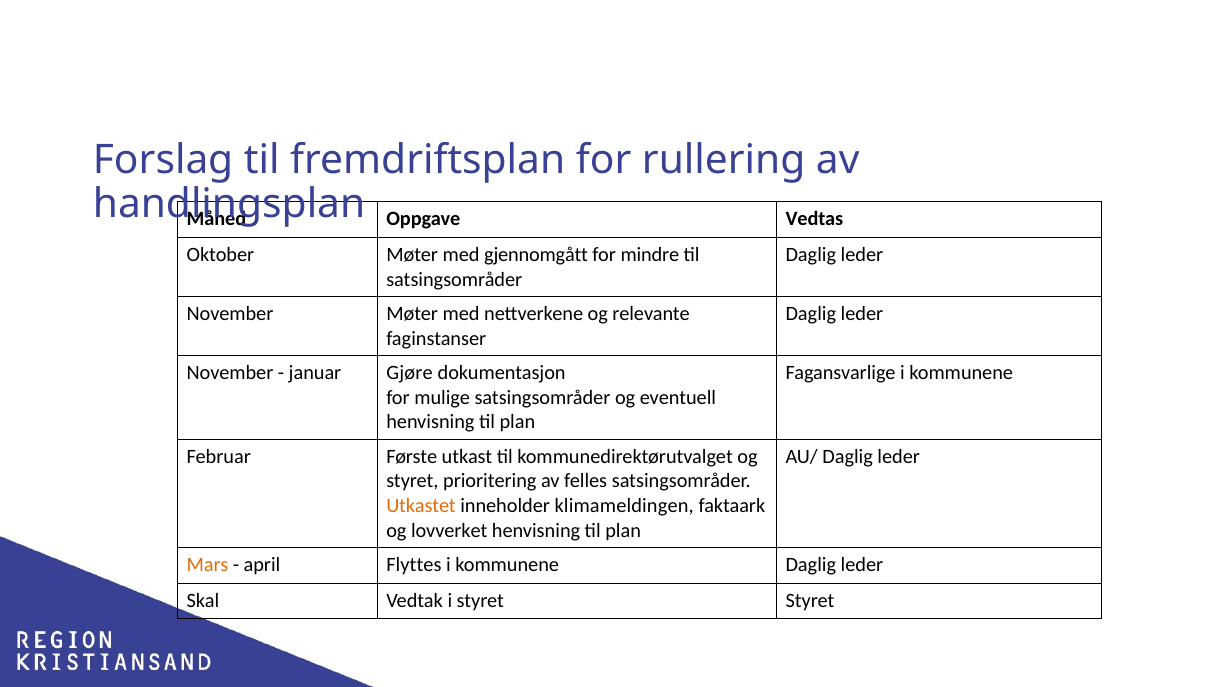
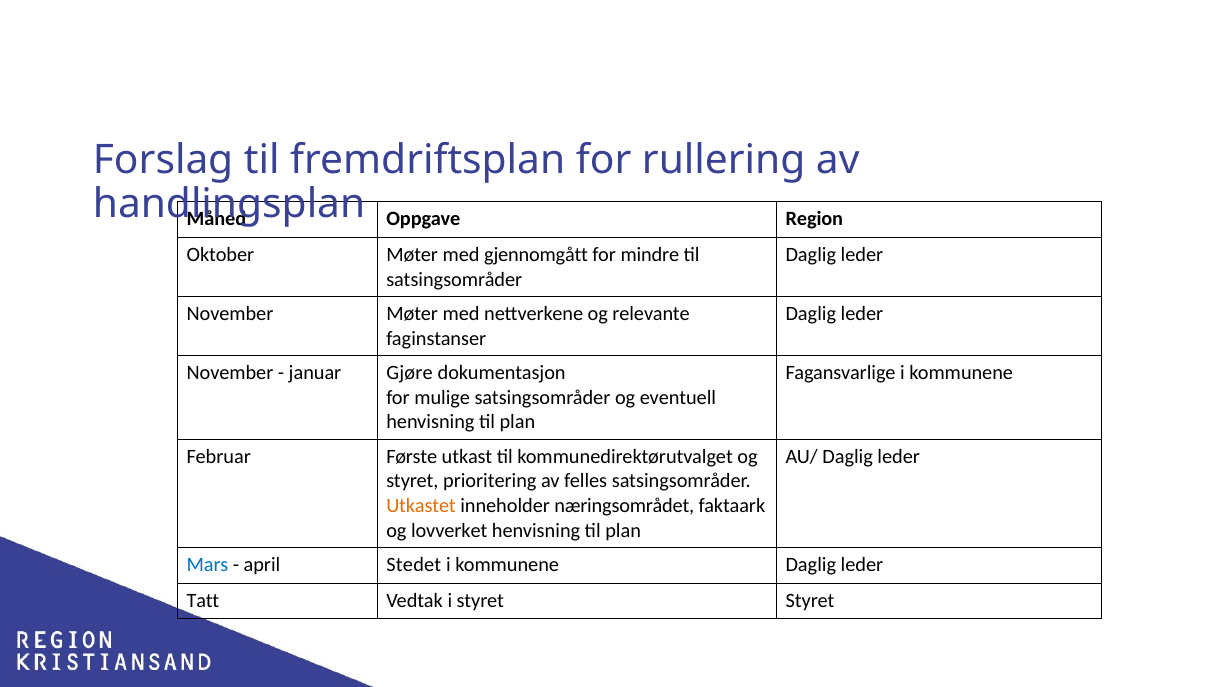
Vedtas: Vedtas -> Region
klimameldingen: klimameldingen -> næringsområdet
Mars colour: orange -> blue
Flyttes: Flyttes -> Stedet
Skal: Skal -> Tatt
